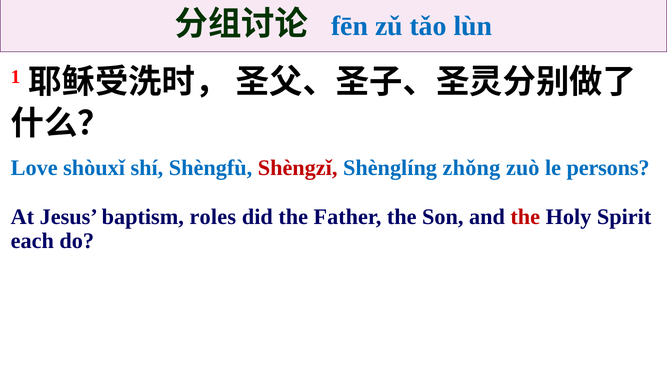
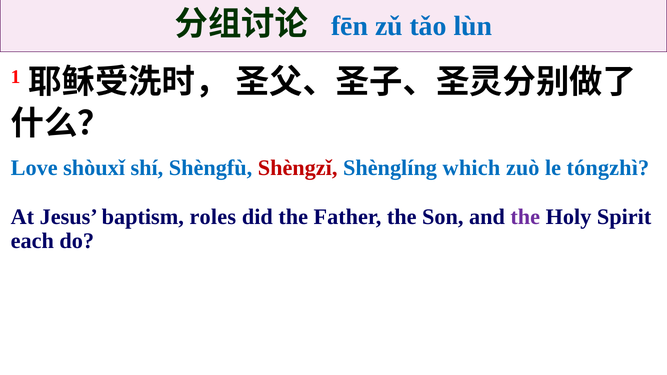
zhǒng: zhǒng -> which
persons: persons -> tóngzhì
the at (525, 217) colour: red -> purple
